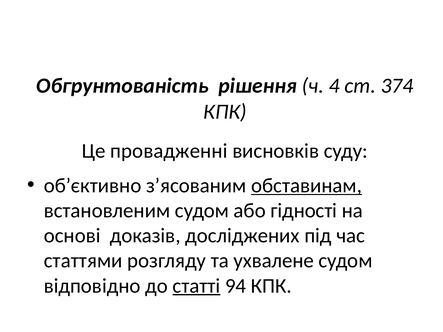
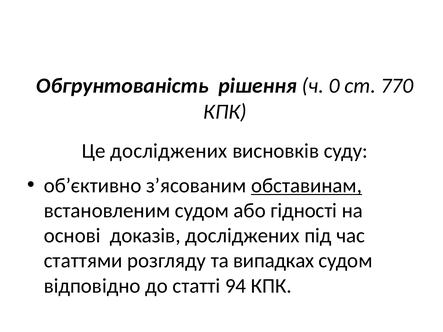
4: 4 -> 0
374: 374 -> 770
Це провадженні: провадженні -> досліджених
ухвалене: ухвалене -> випадках
статті underline: present -> none
